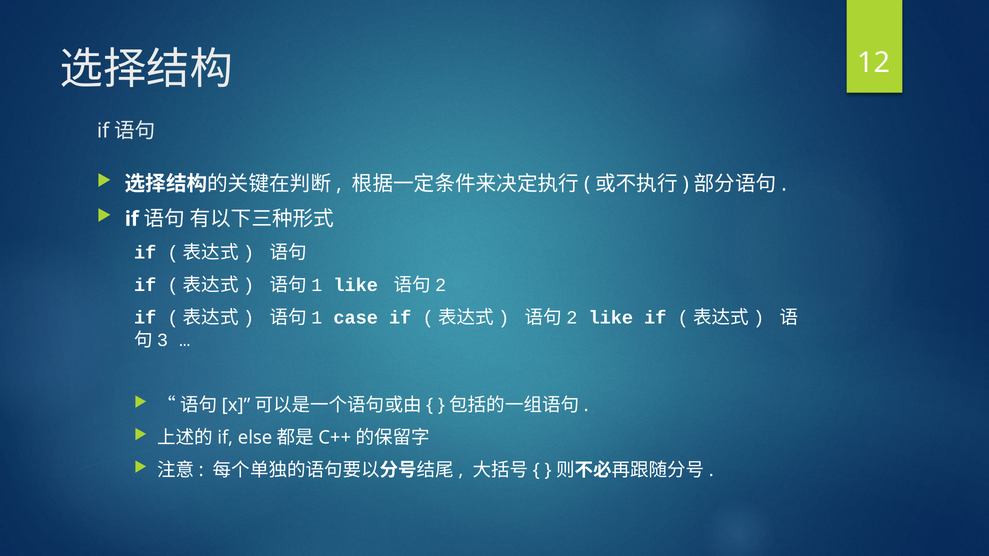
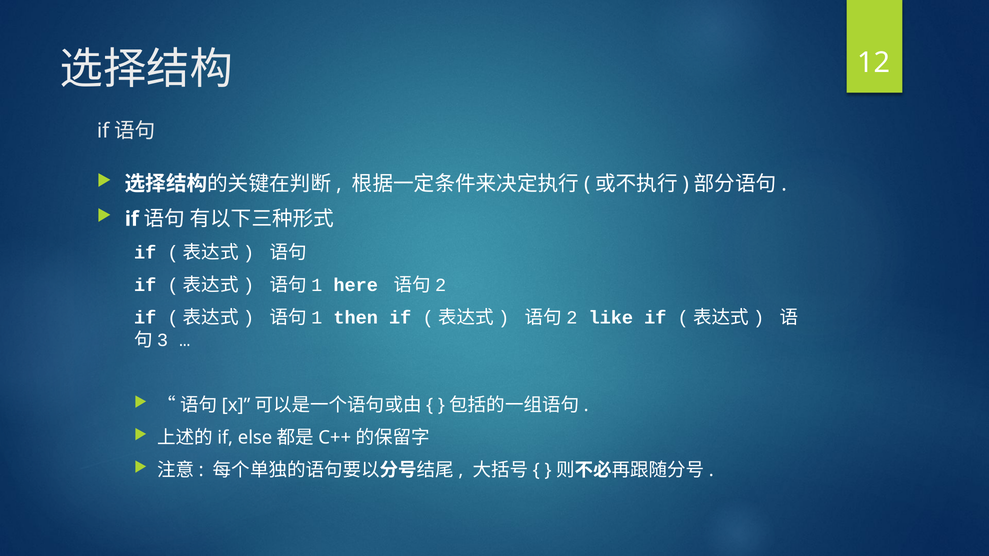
like at (356, 285): like -> here
case: case -> then
